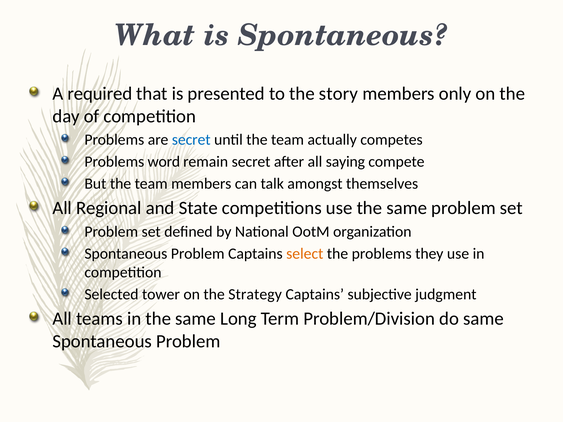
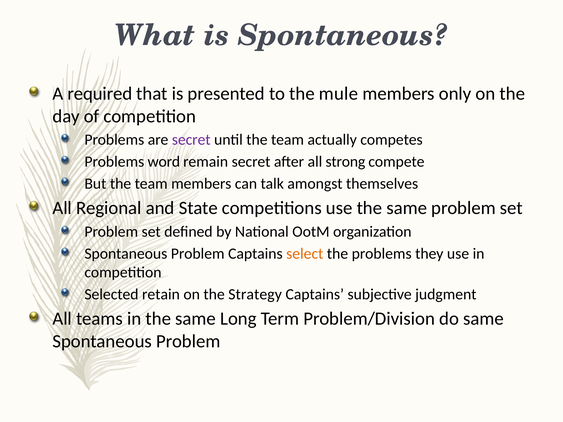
story: story -> mule
secret at (191, 140) colour: blue -> purple
saying: saying -> strong
tower: tower -> retain
